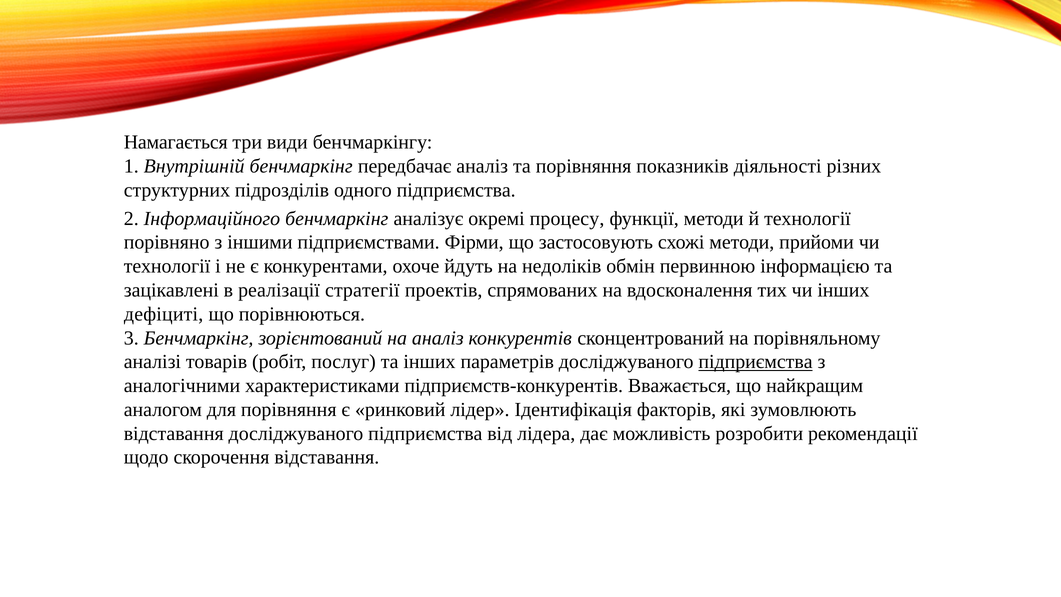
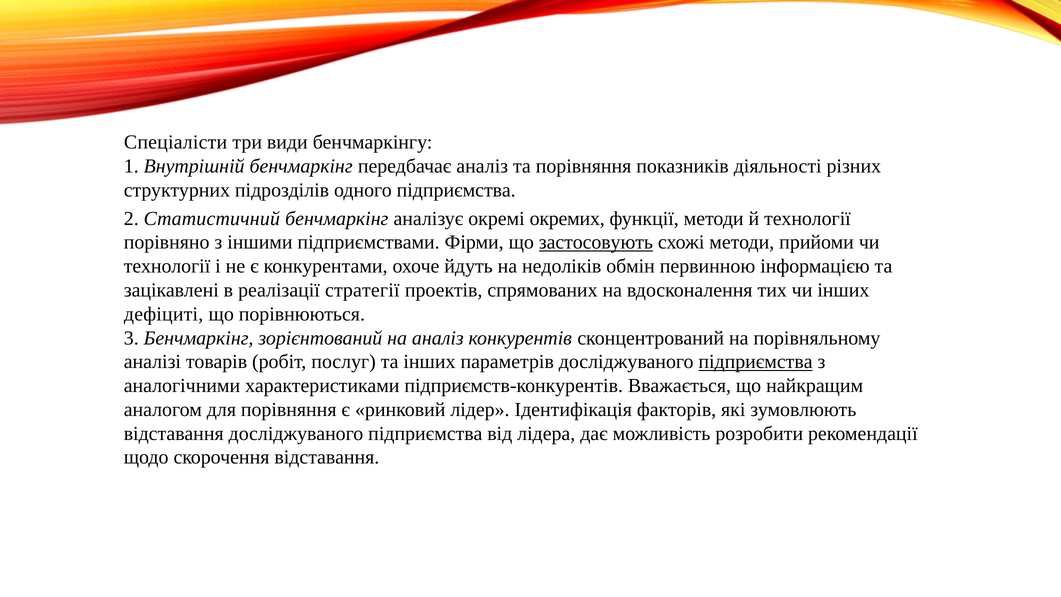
Намагається: Намагається -> Спеціалісти
Інформаційного: Інформаційного -> Статистичний
процесу: процесу -> окремих
застосовують underline: none -> present
